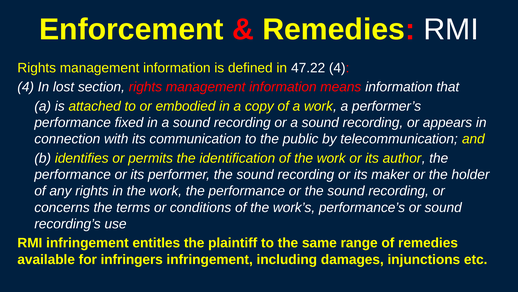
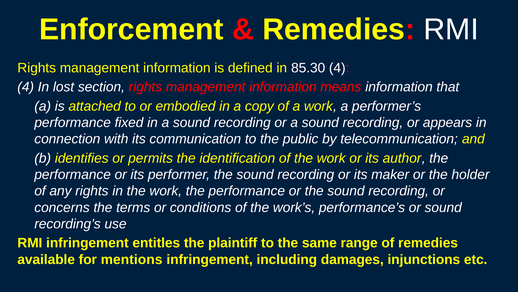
47.22: 47.22 -> 85.30
infringers: infringers -> mentions
